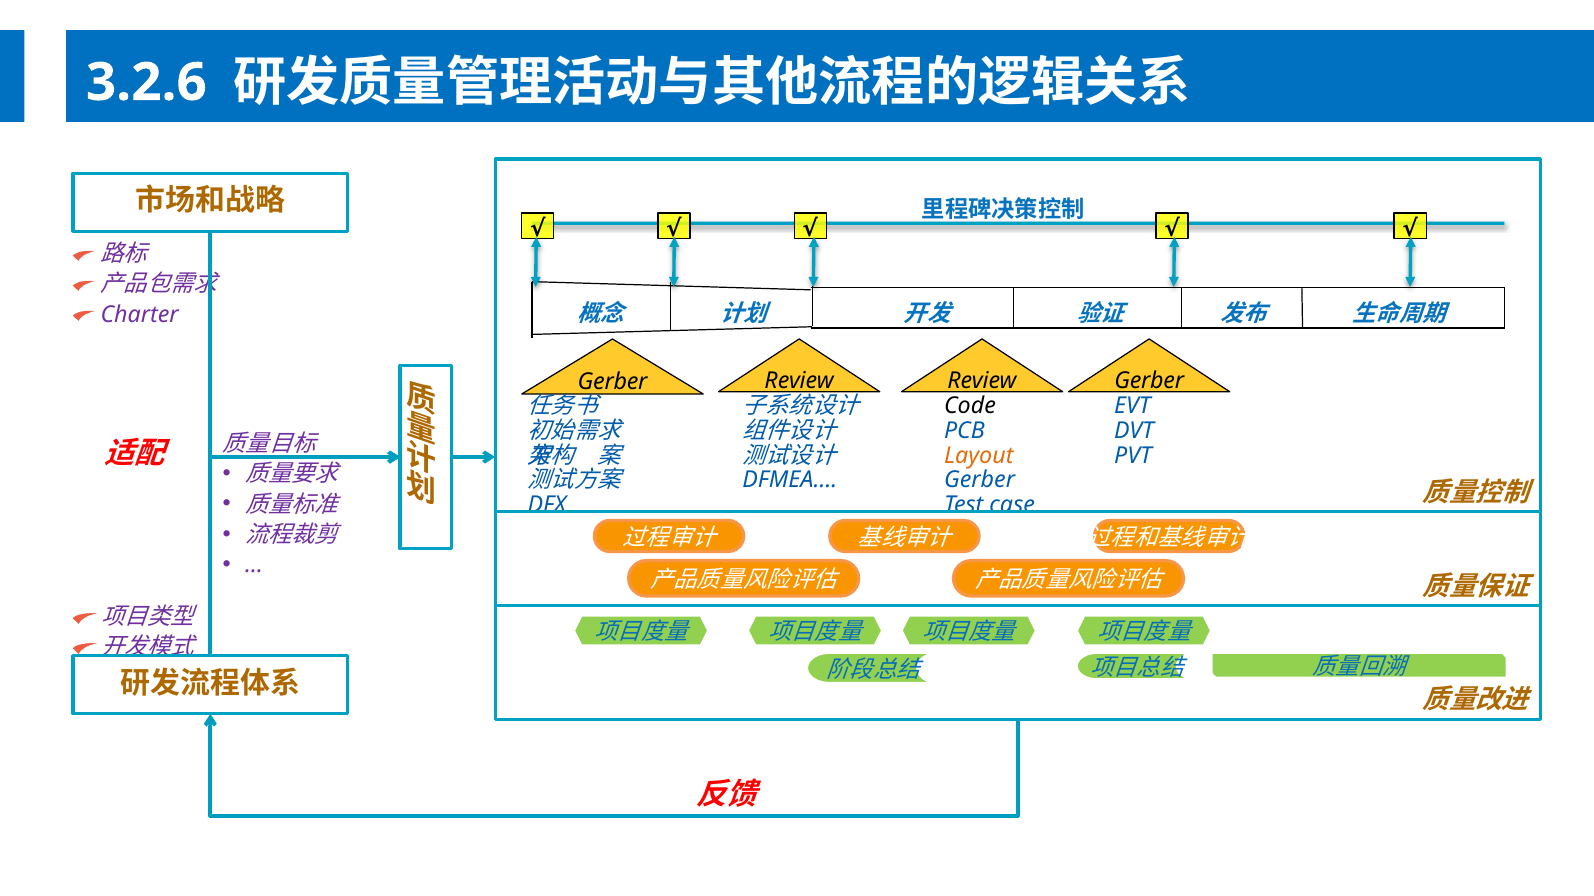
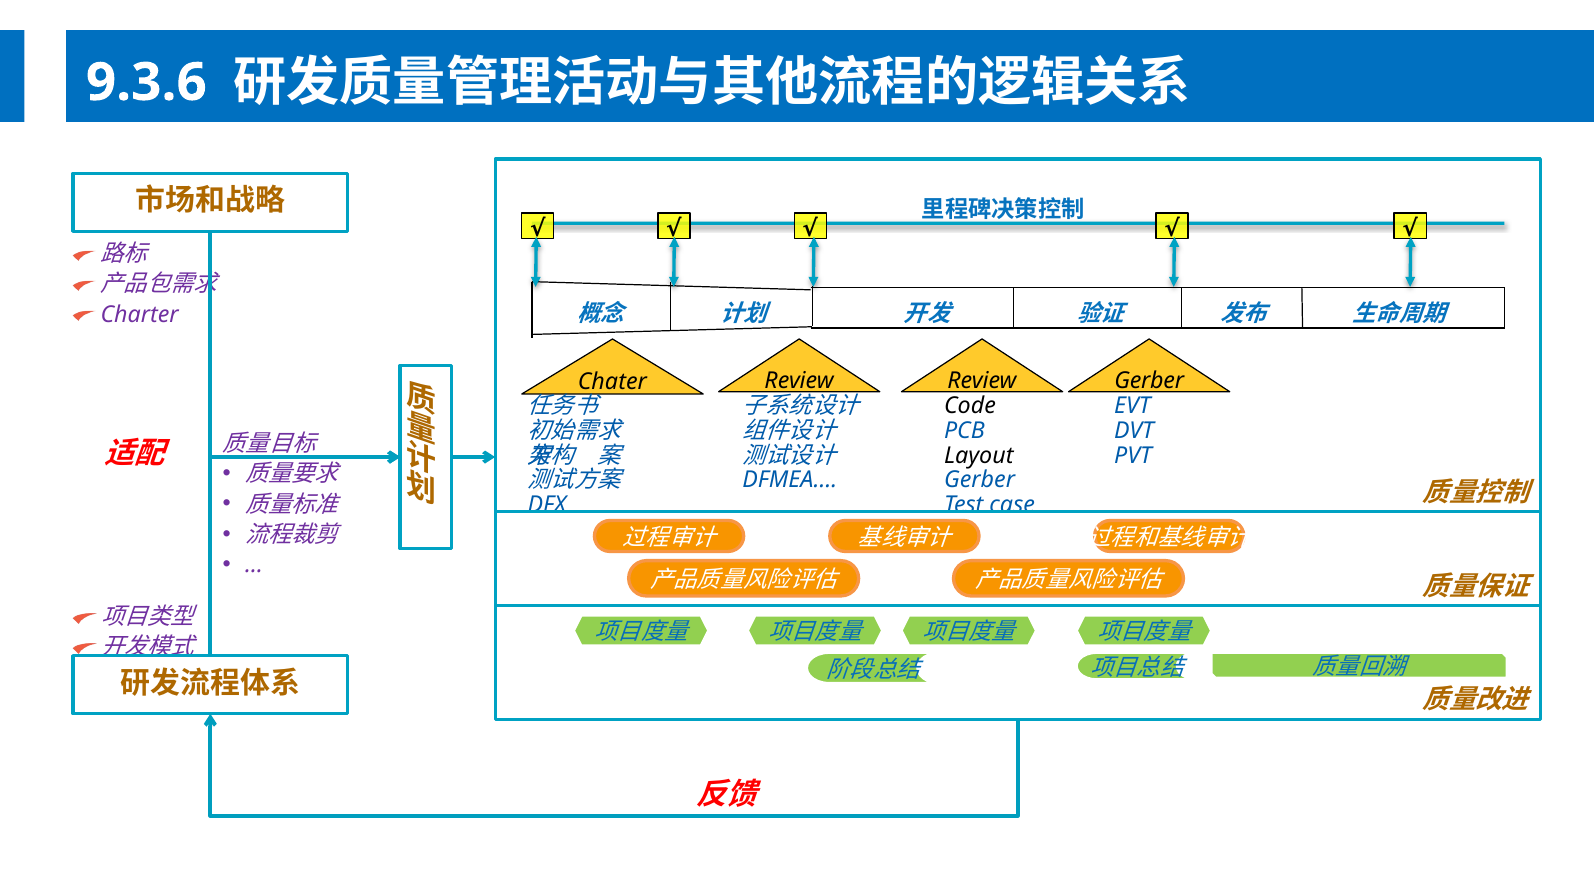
3.2.6: 3.2.6 -> 9.3.6
Gerber at (613, 382): Gerber -> Chater
Layout colour: orange -> black
